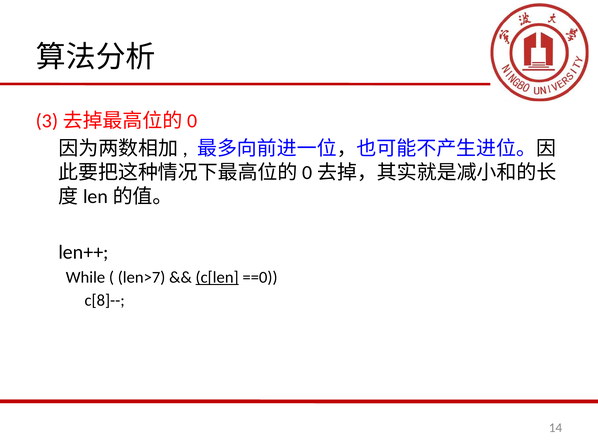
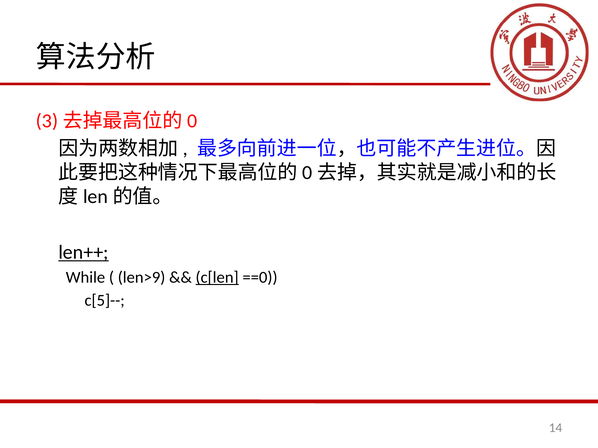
len++ underline: none -> present
len>7: len>7 -> len>9
c[8]--: c[8]-- -> c[5]--
